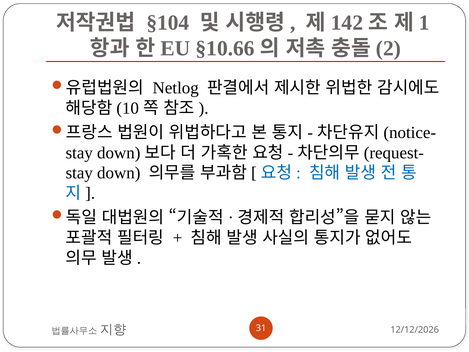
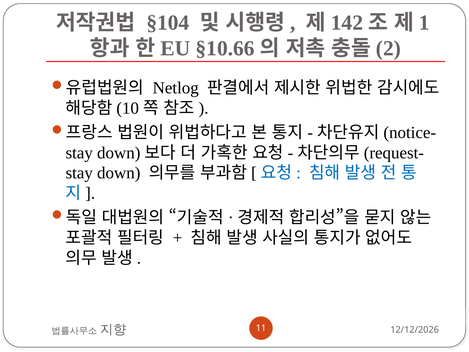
31: 31 -> 11
